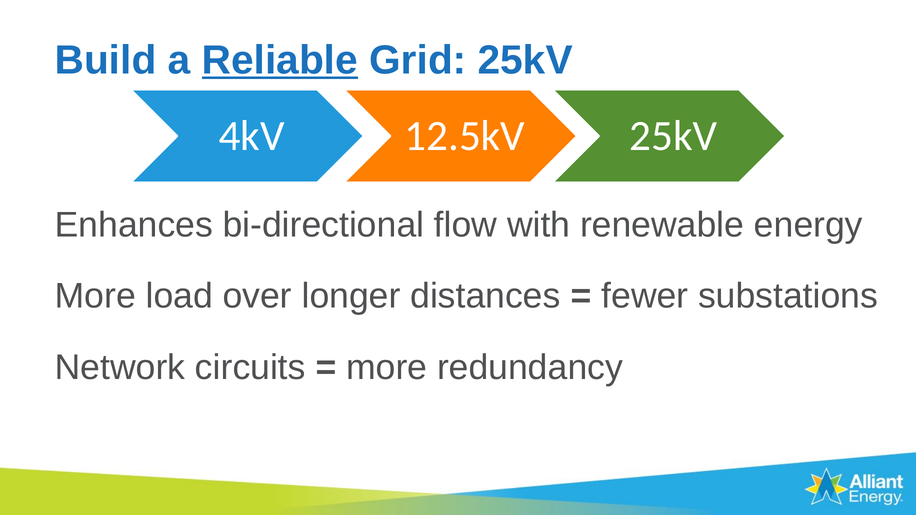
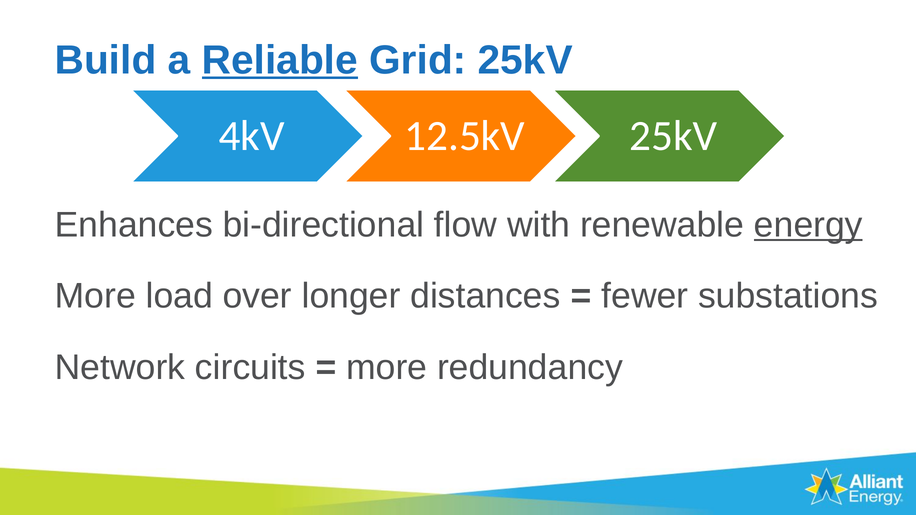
energy underline: none -> present
